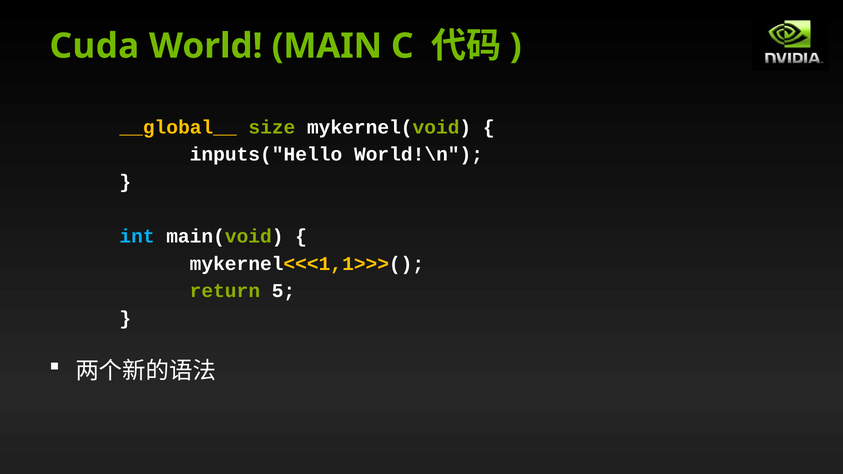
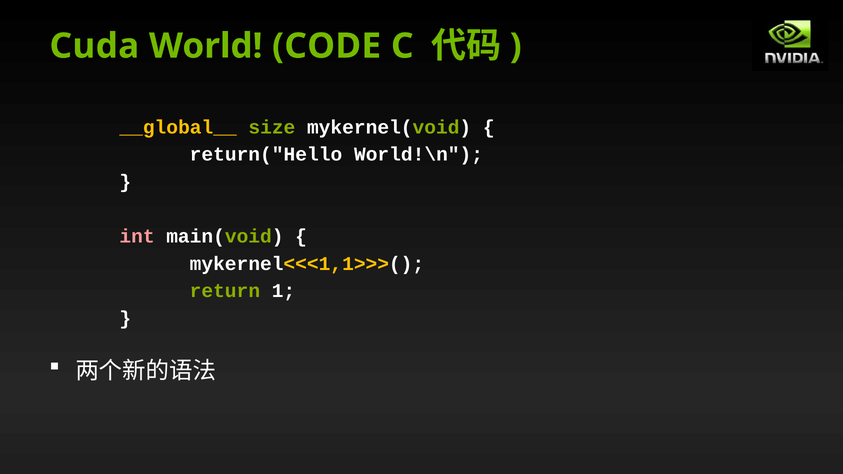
MAIN: MAIN -> CODE
inputs("Hello: inputs("Hello -> return("Hello
int colour: light blue -> pink
5: 5 -> 1
